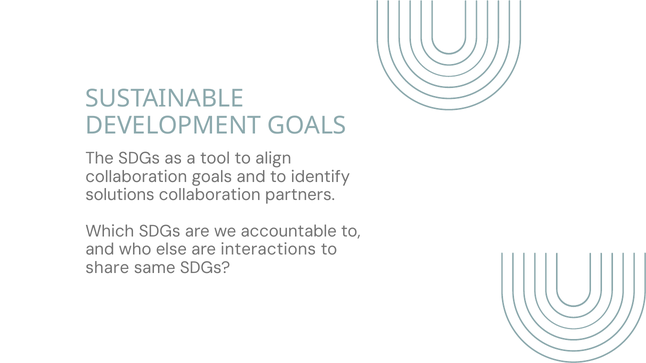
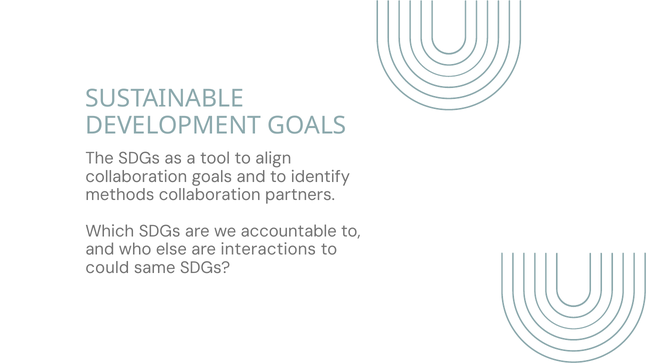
solutions: solutions -> methods
share: share -> could
